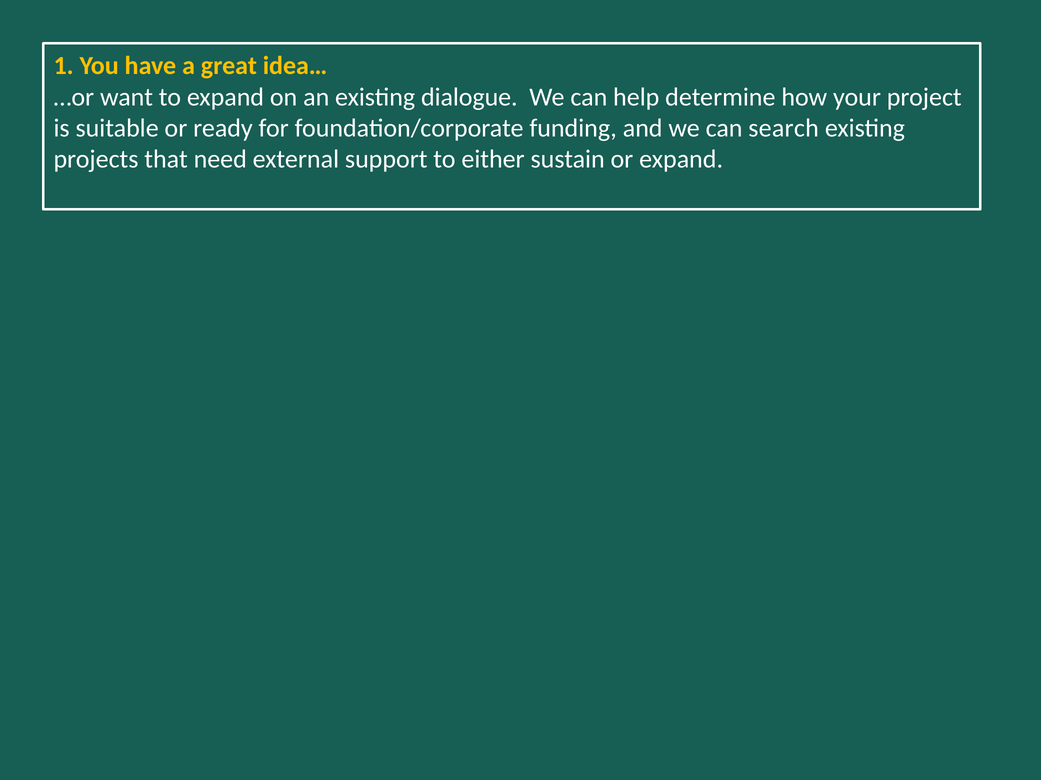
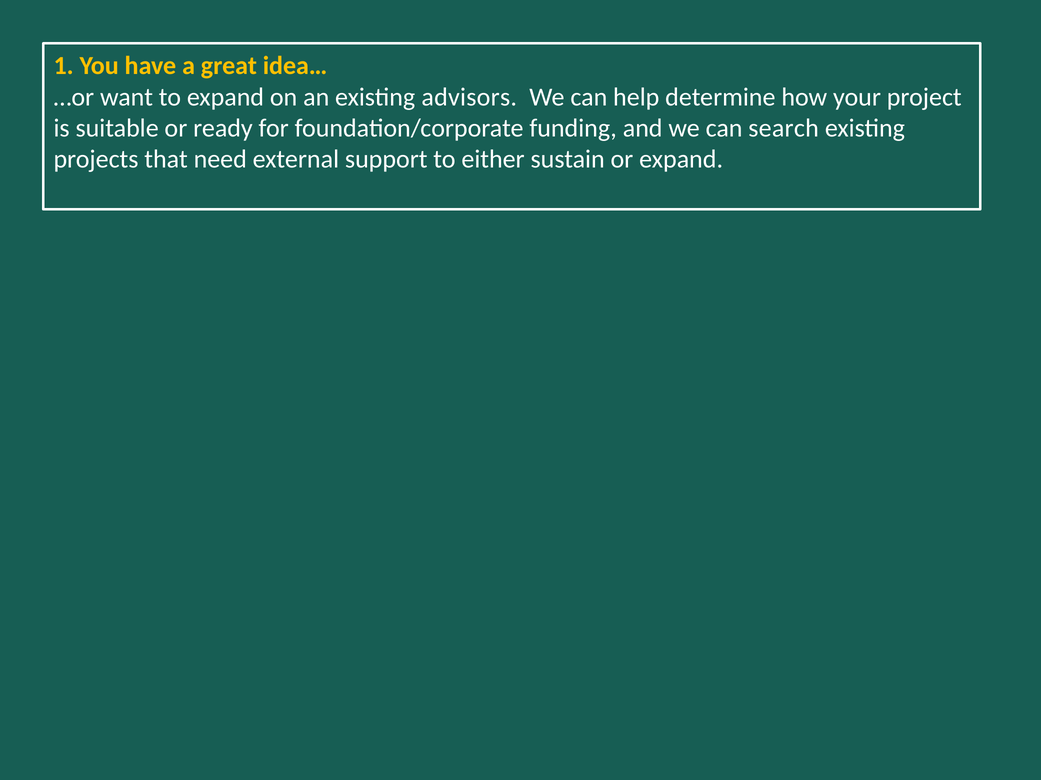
dialogue: dialogue -> advisors
